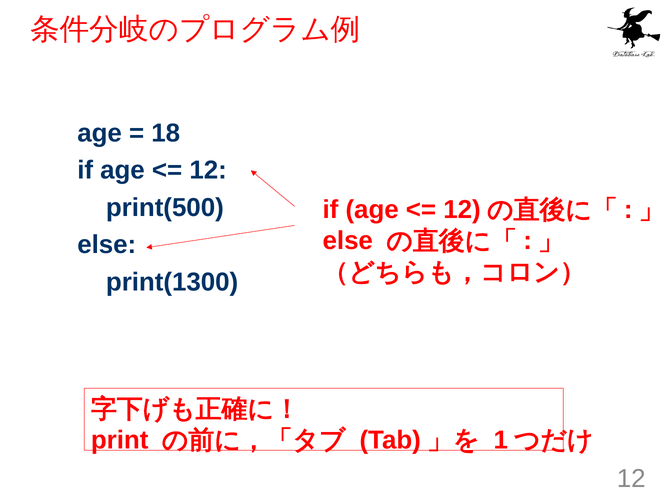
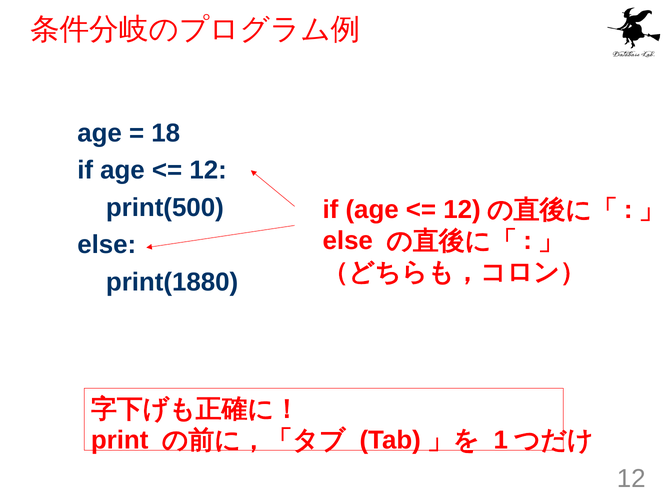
print(1300: print(1300 -> print(1880
